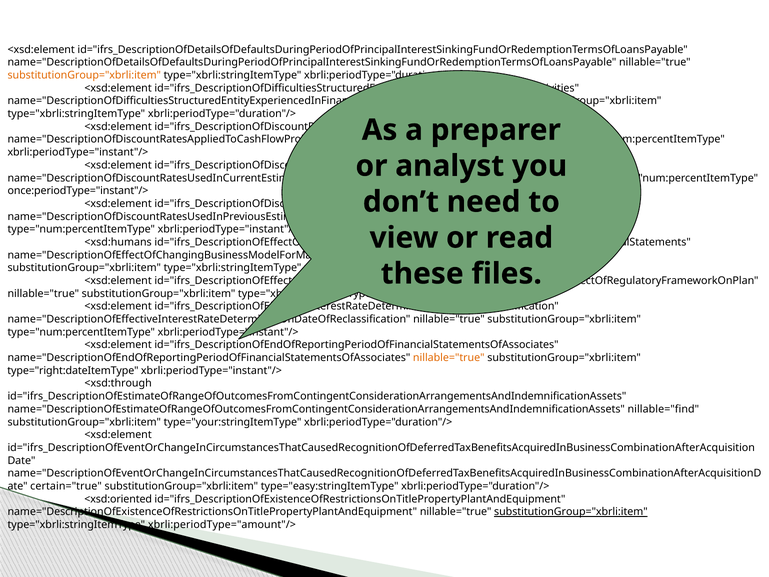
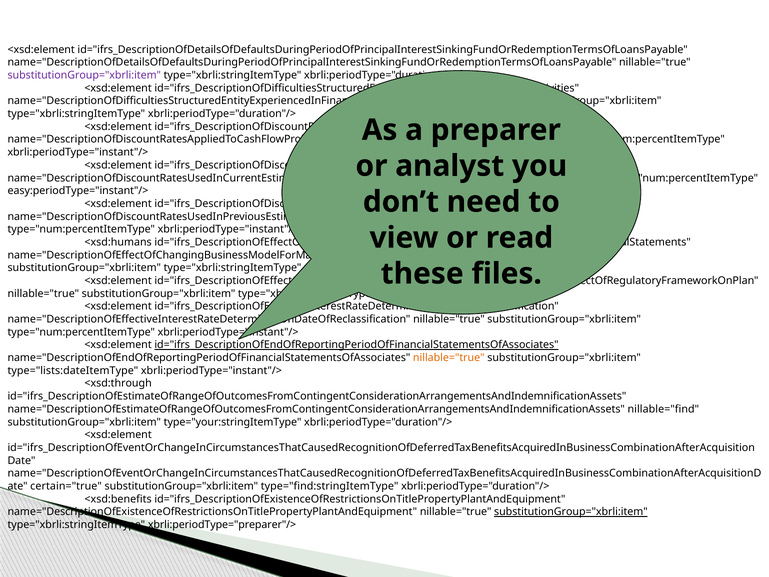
substitutionGroup="xbrli:item at (84, 75) colour: orange -> purple
once:periodType="instant"/>: once:periodType="instant"/> -> easy:periodType="instant"/>
id="ifrs_DescriptionOfEndOfReportingPeriodOfFinancialStatementsOfAssociates underline: none -> present
type="right:dateItemType: type="right:dateItemType -> type="lists:dateItemType
type="easy:stringItemType: type="easy:stringItemType -> type="find:stringItemType
<xsd:oriented: <xsd:oriented -> <xsd:benefits
xbrli:periodType="amount"/>: xbrli:periodType="amount"/> -> xbrli:periodType="preparer"/>
